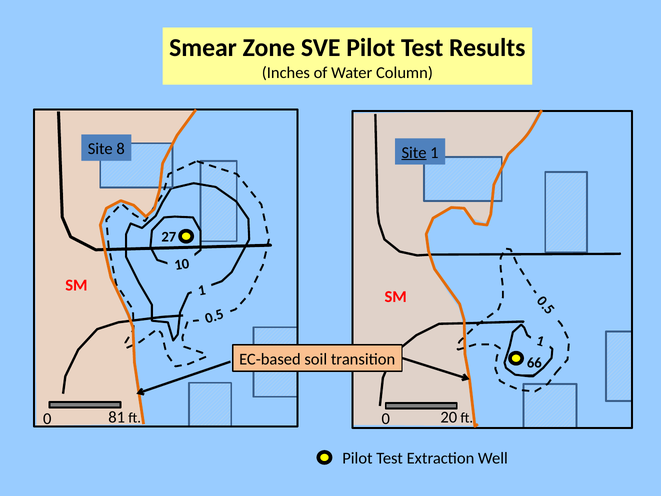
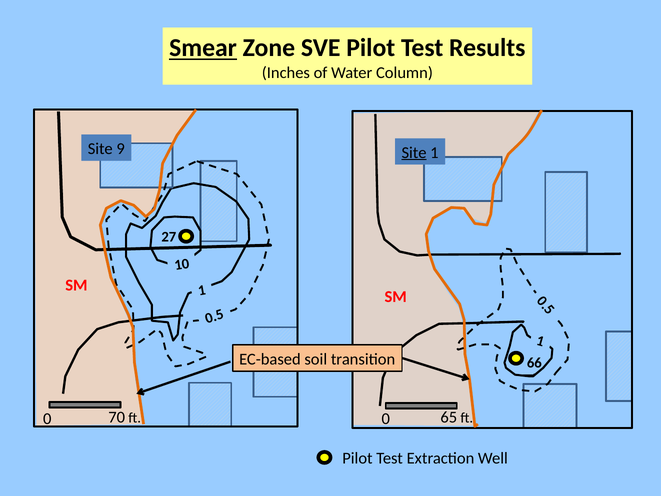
Smear underline: none -> present
8: 8 -> 9
81: 81 -> 70
20: 20 -> 65
